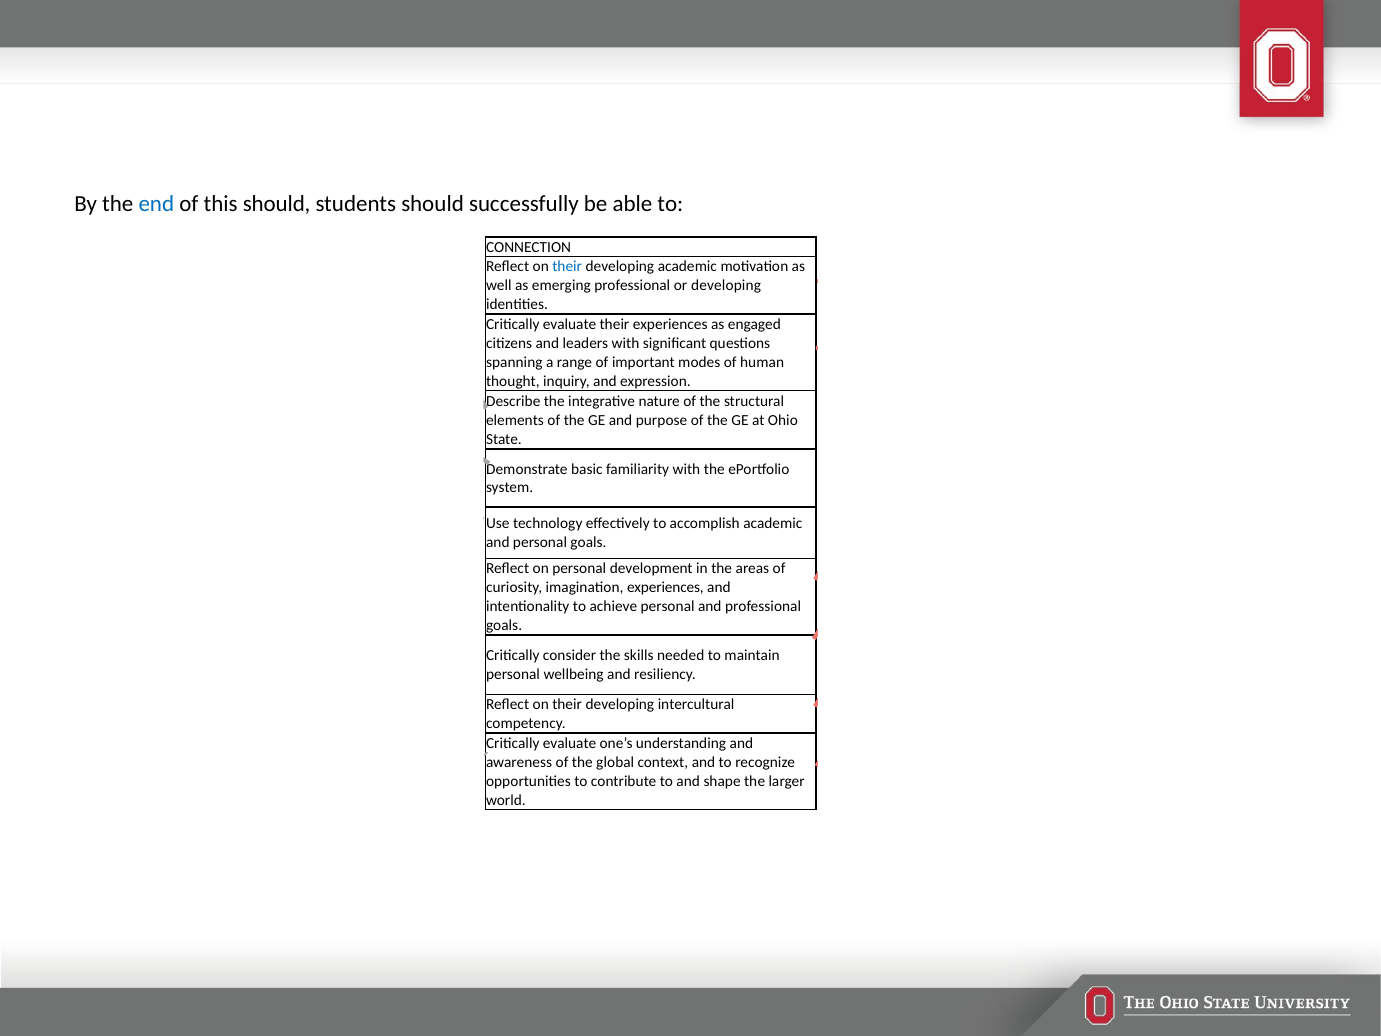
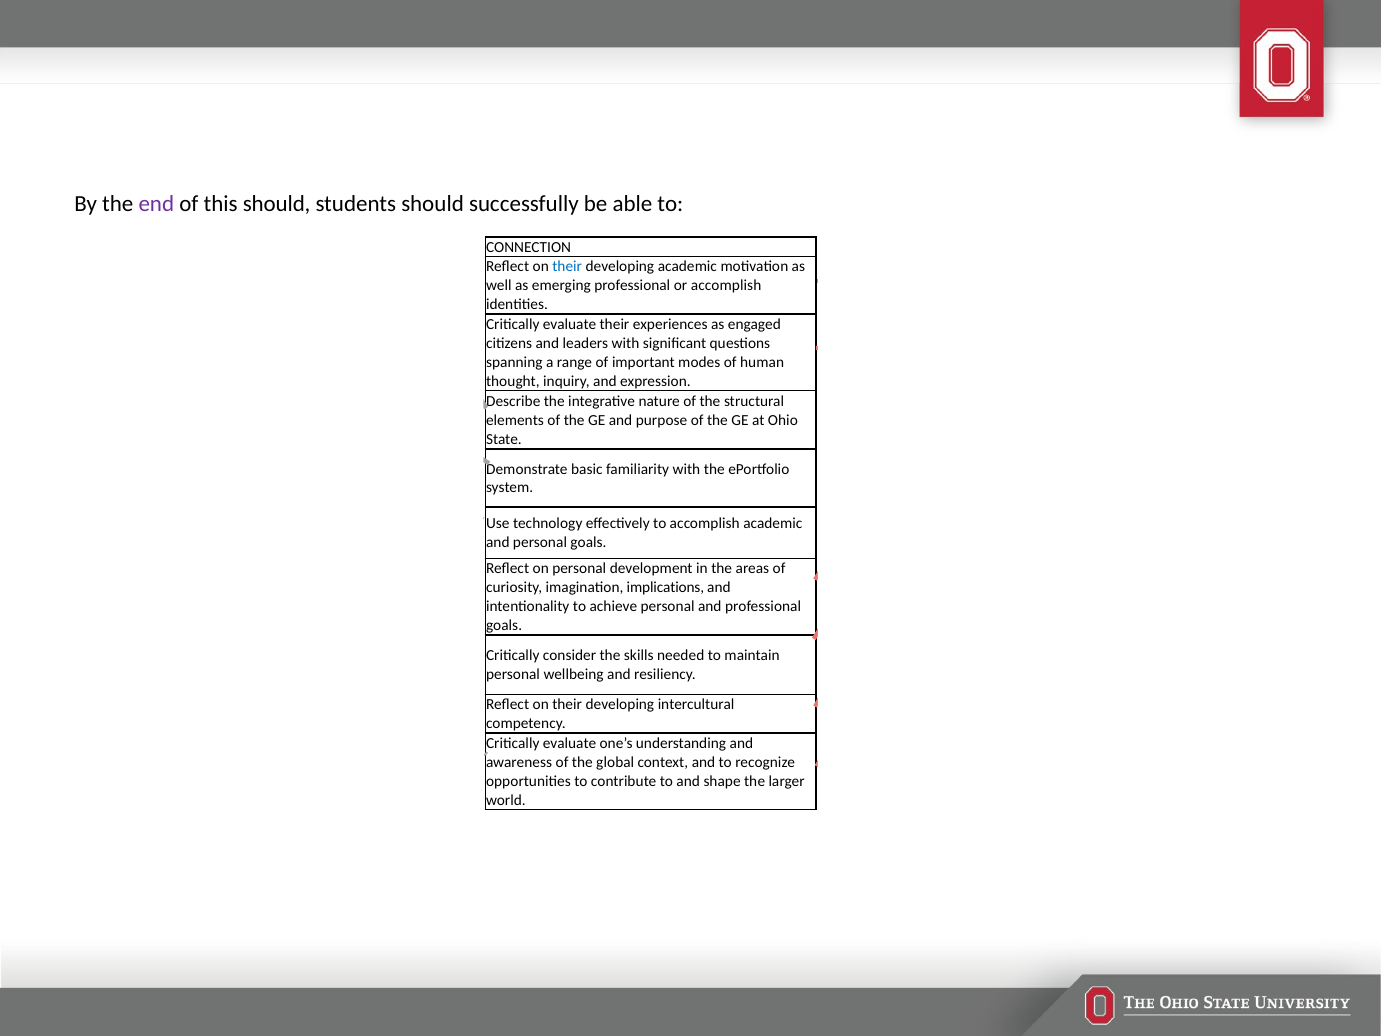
end colour: blue -> purple
or developing: developing -> accomplish
imagination experiences: experiences -> implications
